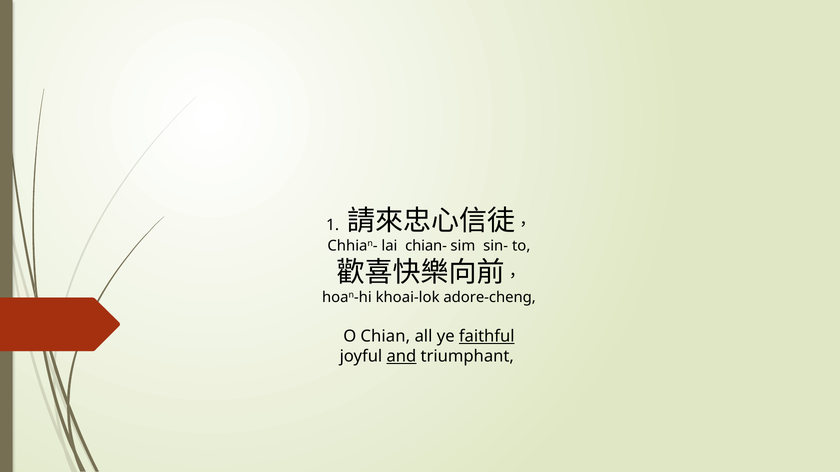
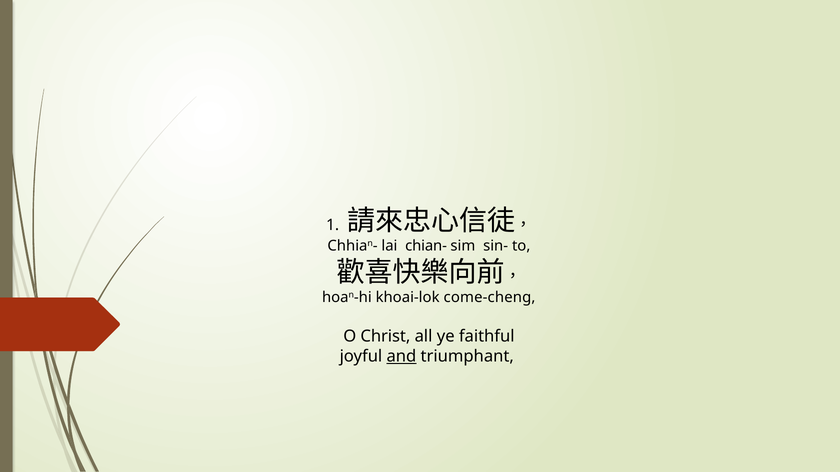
adore-cheng: adore-cheng -> come-cheng
Chian: Chian -> Christ
faithful underline: present -> none
